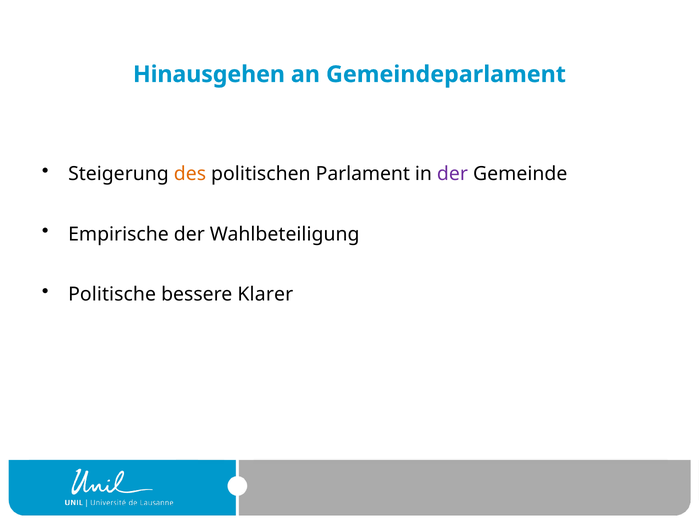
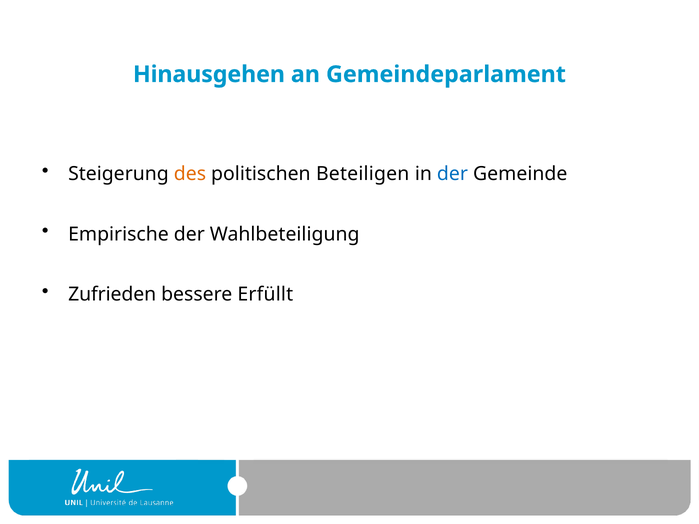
Parlament: Parlament -> Beteiligen
der at (452, 174) colour: purple -> blue
Politische: Politische -> Zufrieden
Klarer: Klarer -> Erfüllt
